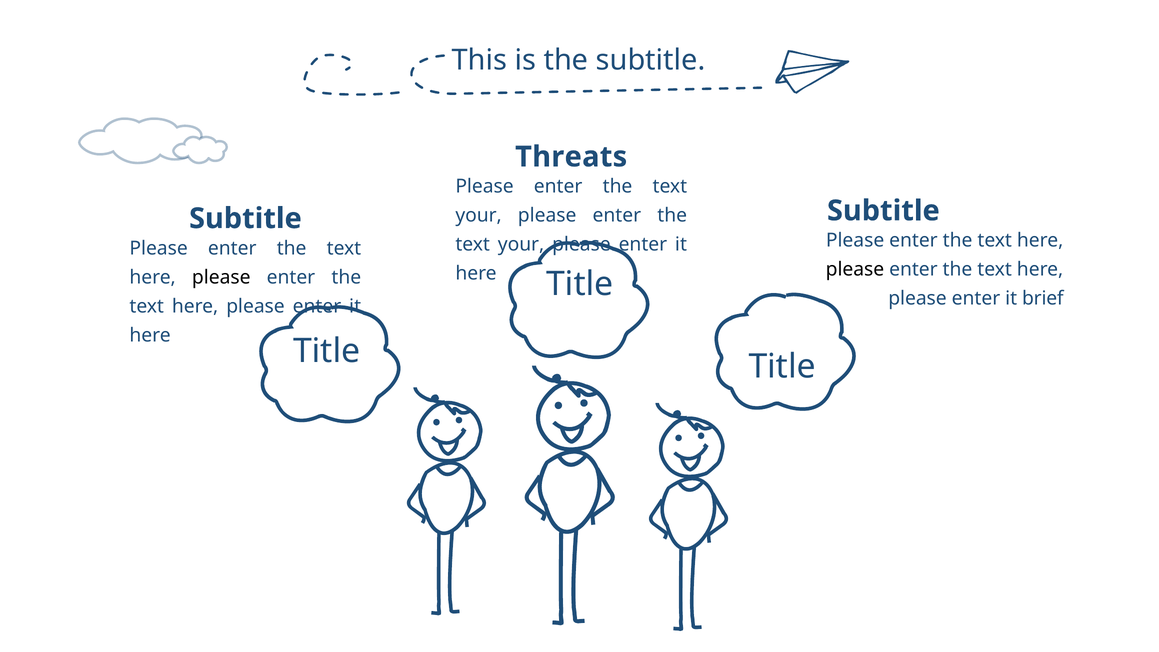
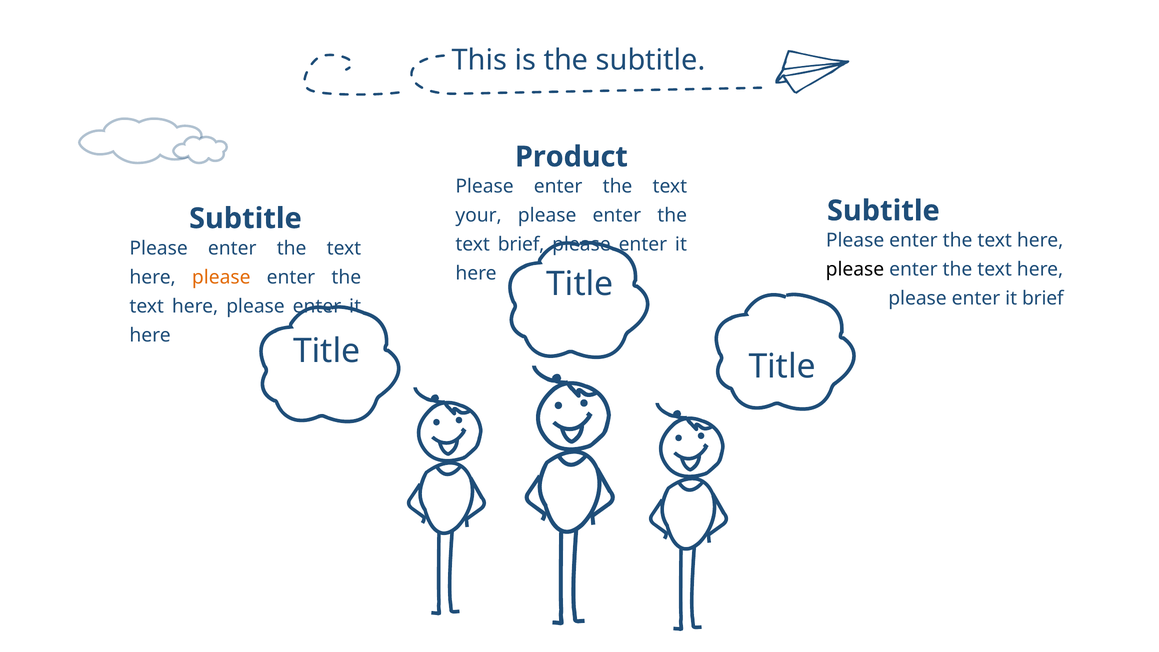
Threats: Threats -> Product
your at (521, 245): your -> brief
please at (221, 277) colour: black -> orange
